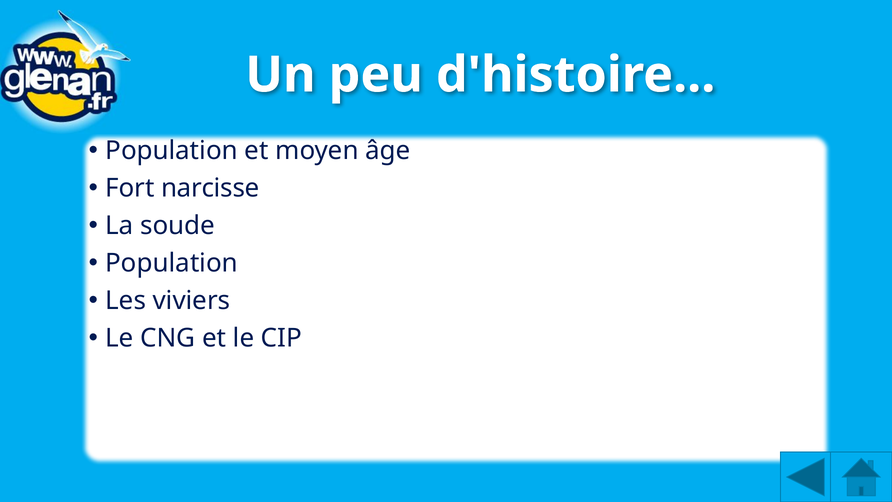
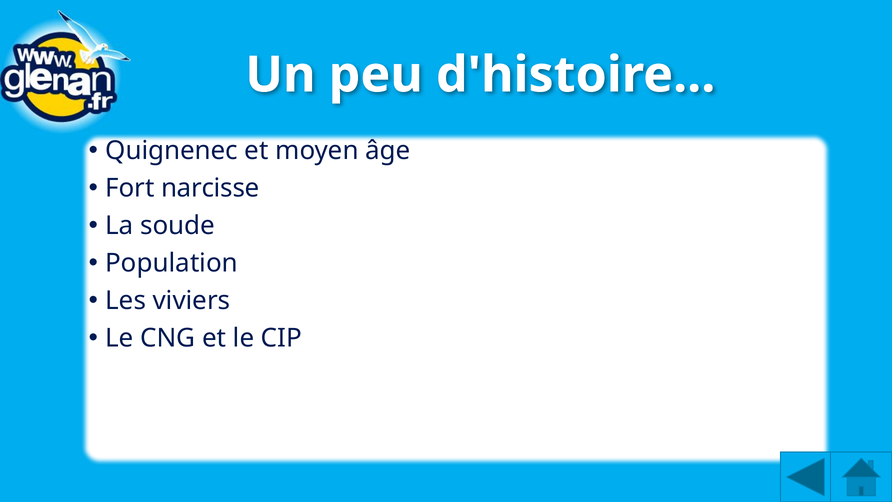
Population at (172, 151): Population -> Quignenec
